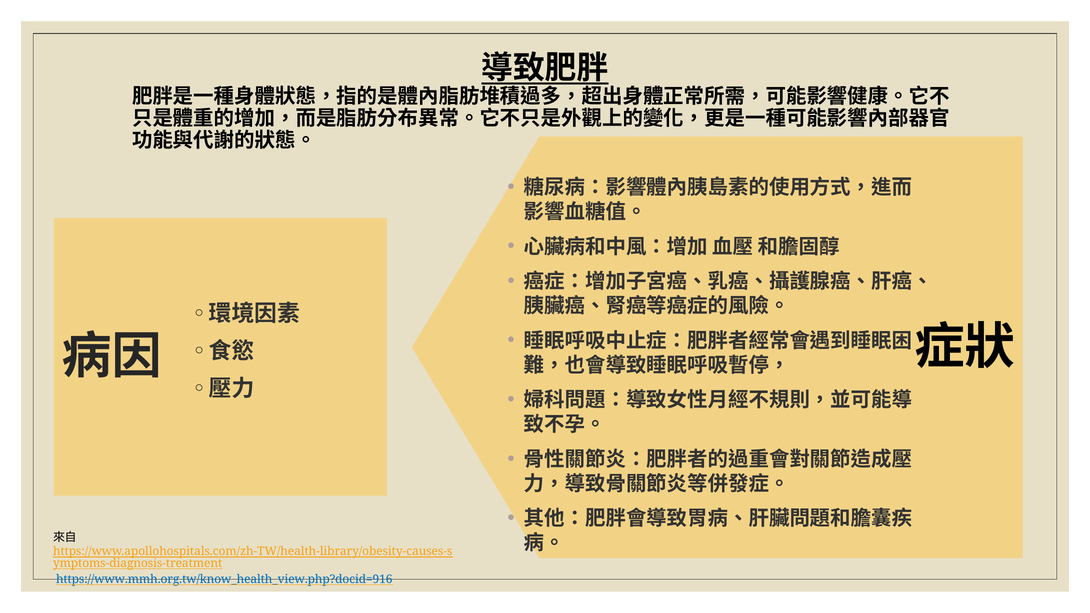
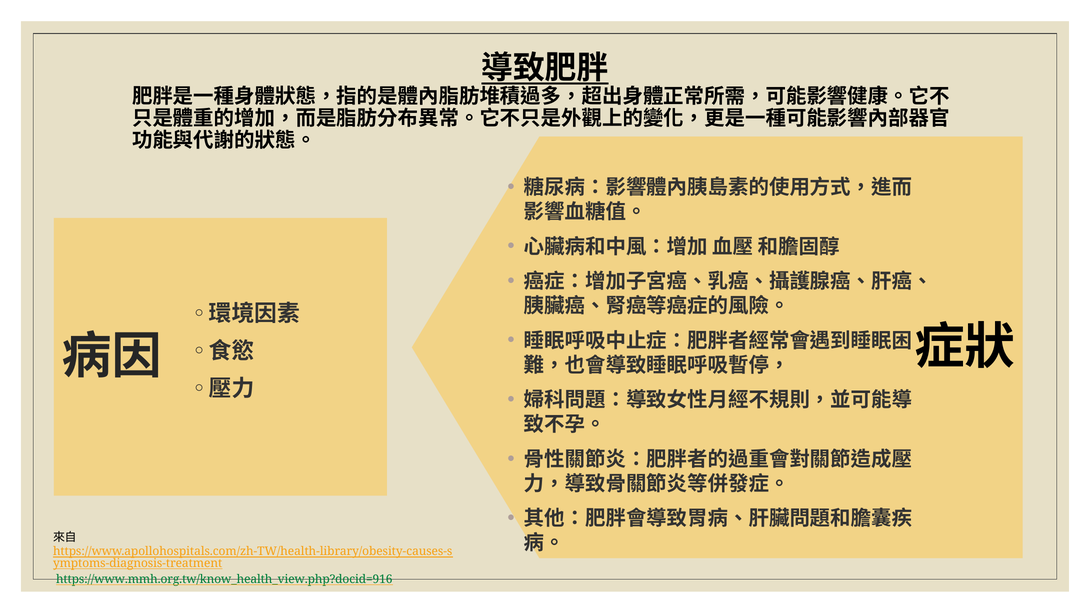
https://www.mmh.org.tw/know_health_view.php?docid=916 colour: blue -> green
